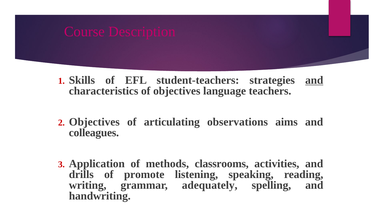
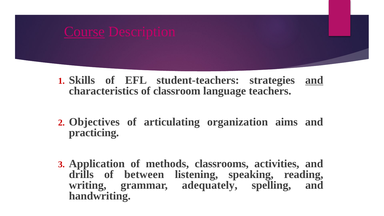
Course underline: none -> present
of objectives: objectives -> classroom
observations: observations -> organization
colleagues: colleagues -> practicing
promote: promote -> between
